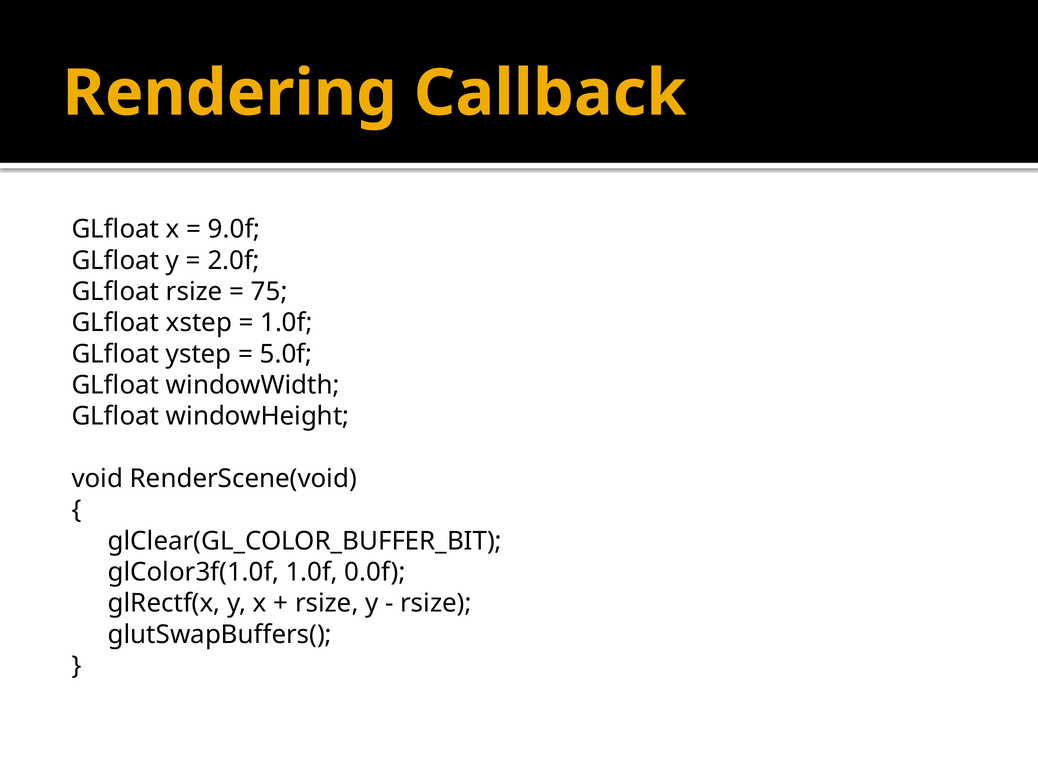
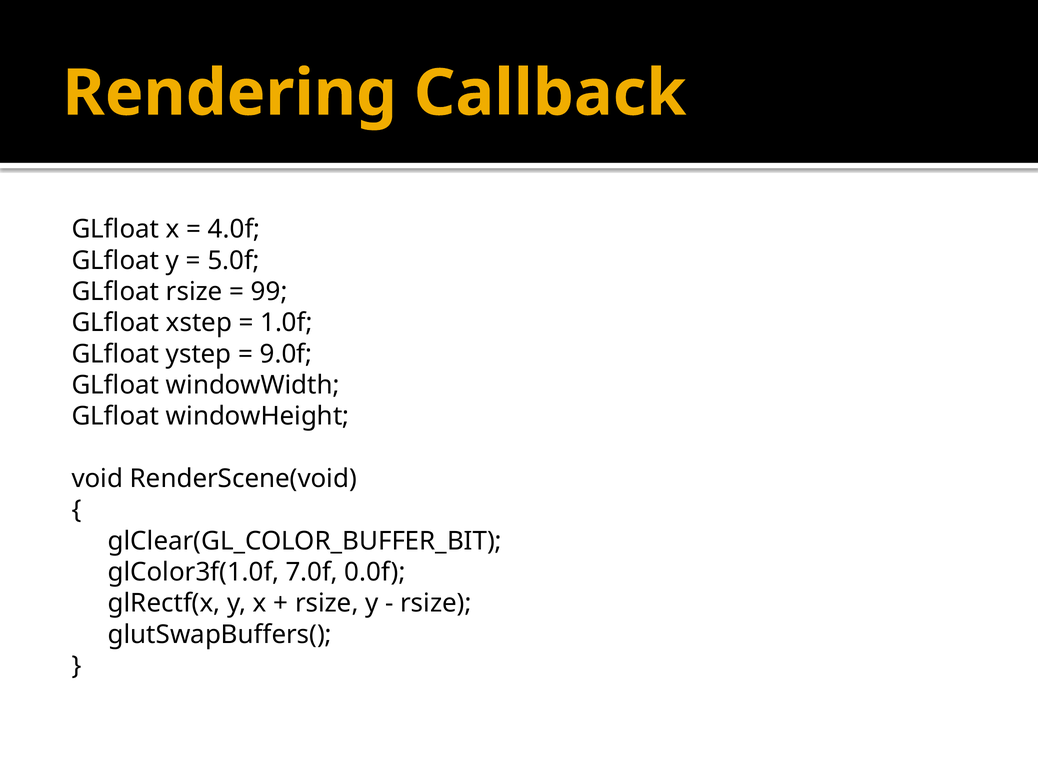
9.0f: 9.0f -> 4.0f
2.0f: 2.0f -> 5.0f
75: 75 -> 99
5.0f: 5.0f -> 9.0f
glColor3f(1.0f 1.0f: 1.0f -> 7.0f
